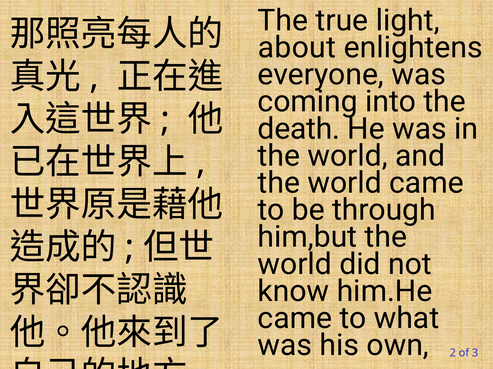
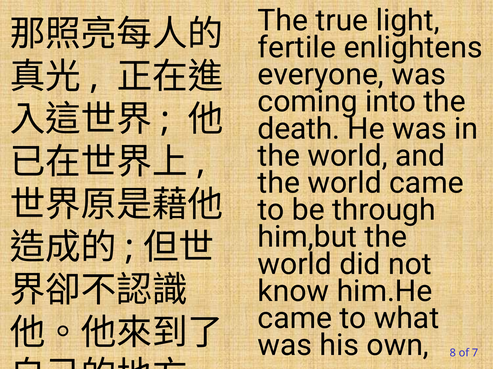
about: about -> fertile
2: 2 -> 8
3: 3 -> 7
